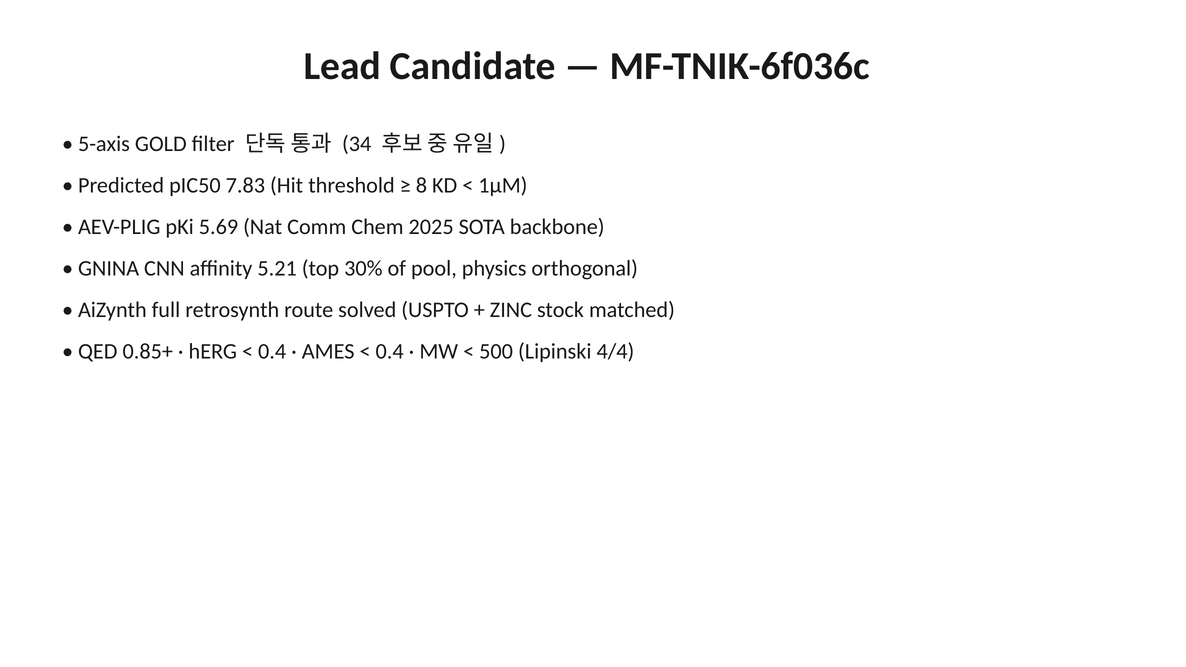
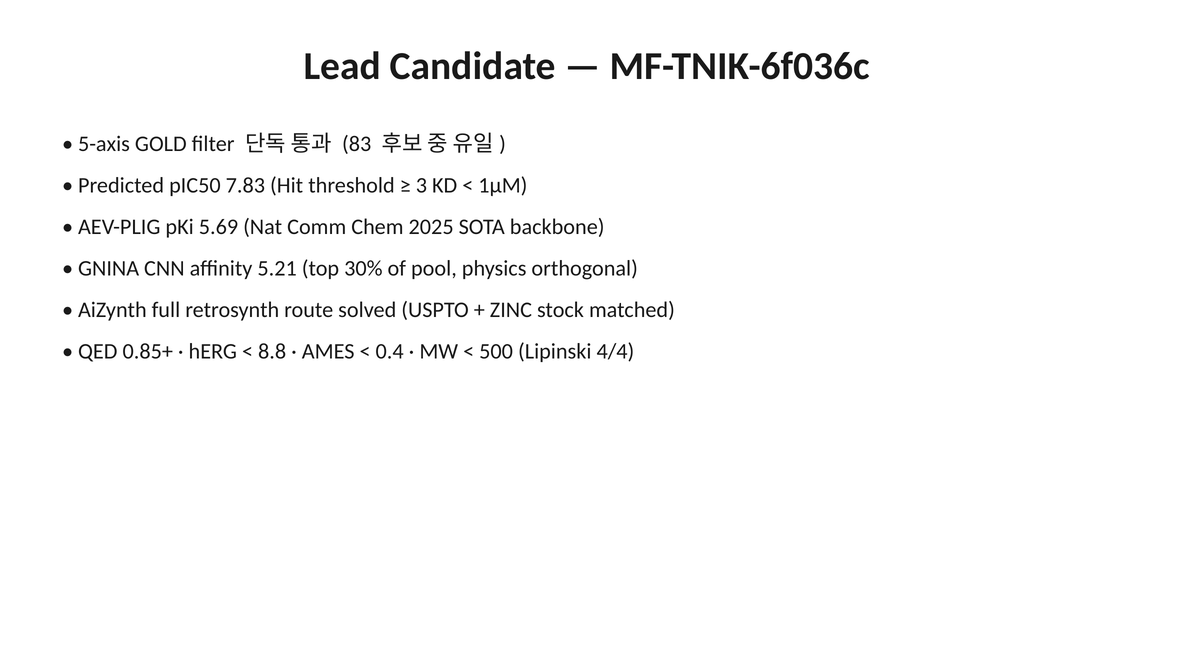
34: 34 -> 83
8: 8 -> 3
0.4 at (272, 351): 0.4 -> 8.8
